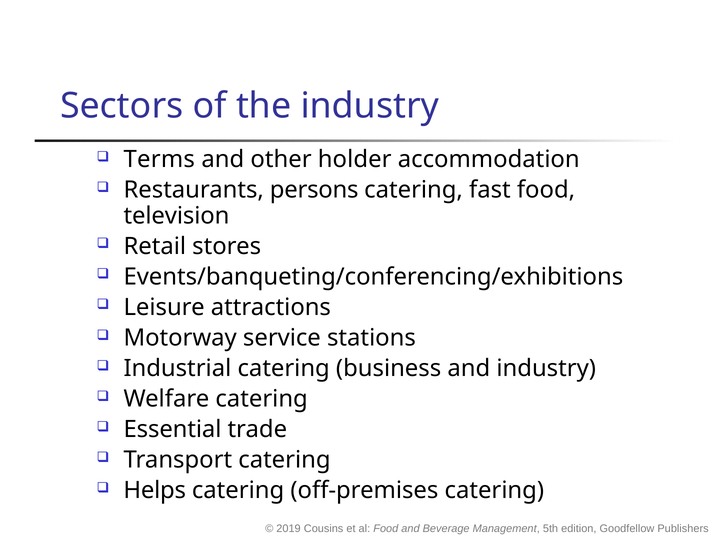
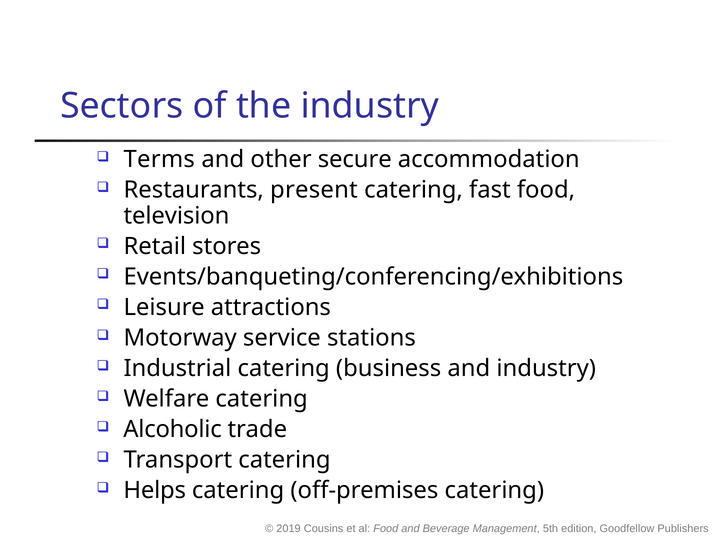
holder: holder -> secure
persons: persons -> present
Essential: Essential -> Alcoholic
